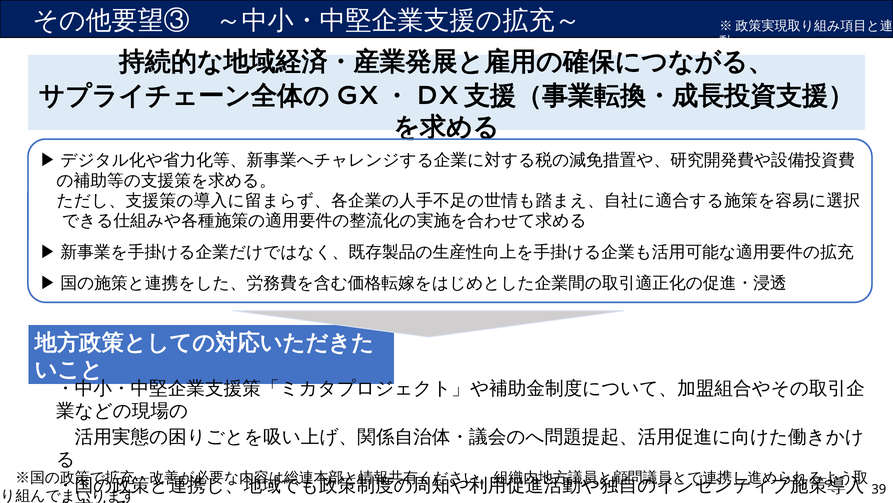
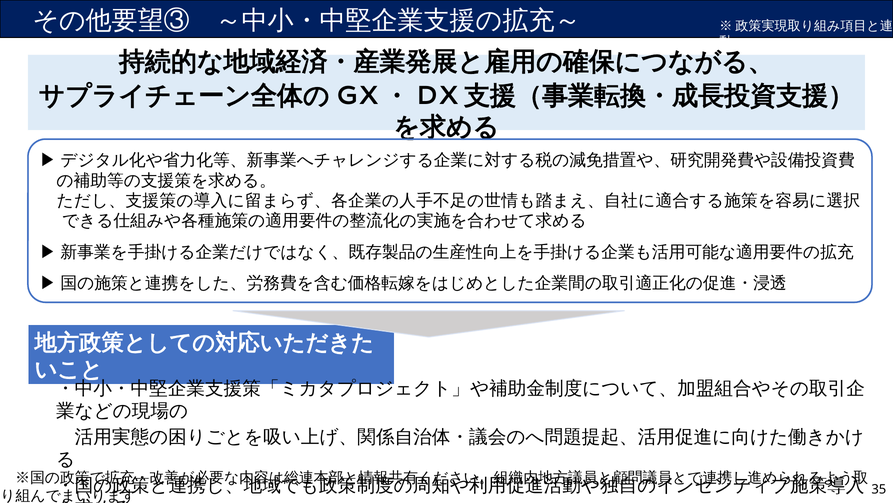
39: 39 -> 35
